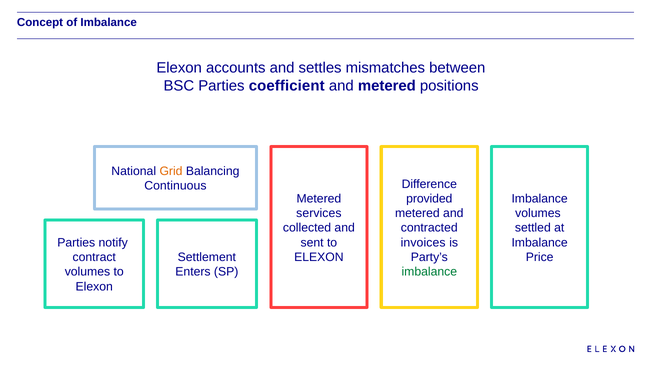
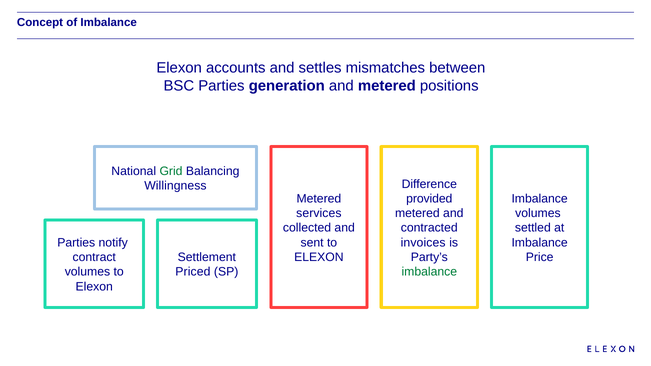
coefficient: coefficient -> generation
Grid colour: orange -> green
Continuous: Continuous -> Willingness
Enters: Enters -> Priced
